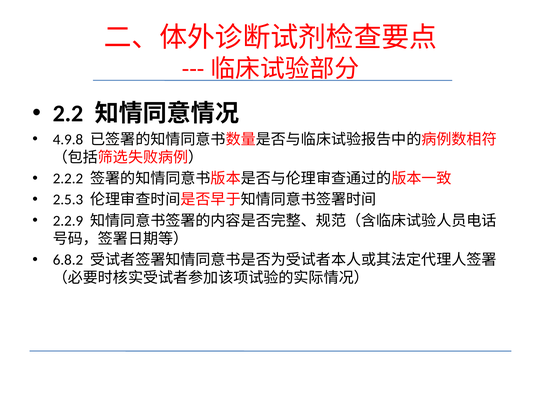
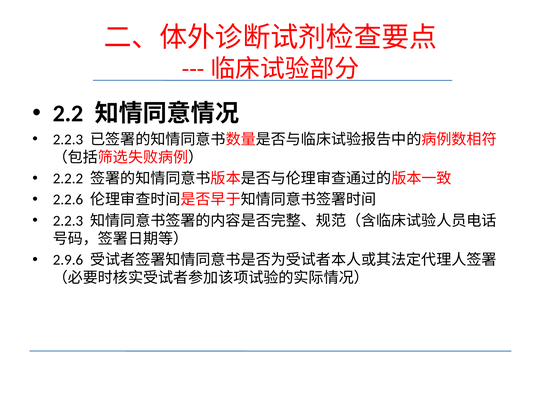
4.9.8 at (68, 139): 4.9.8 -> 2.2.3
2.5.3: 2.5.3 -> 2.2.6
2.2.9 at (68, 221): 2.2.9 -> 2.2.3
6.8.2: 6.8.2 -> 2.9.6
